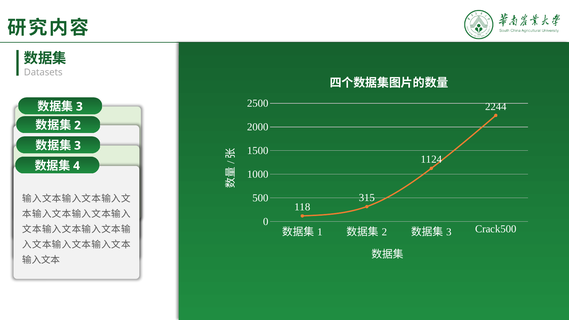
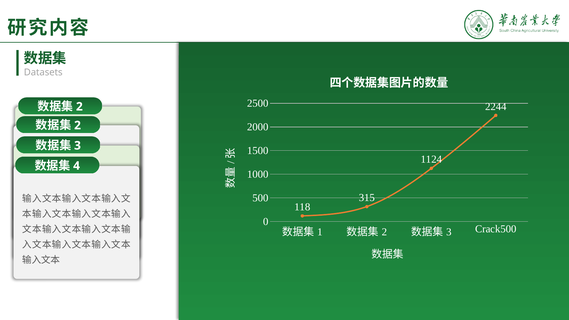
3 at (79, 107): 3 -> 2
